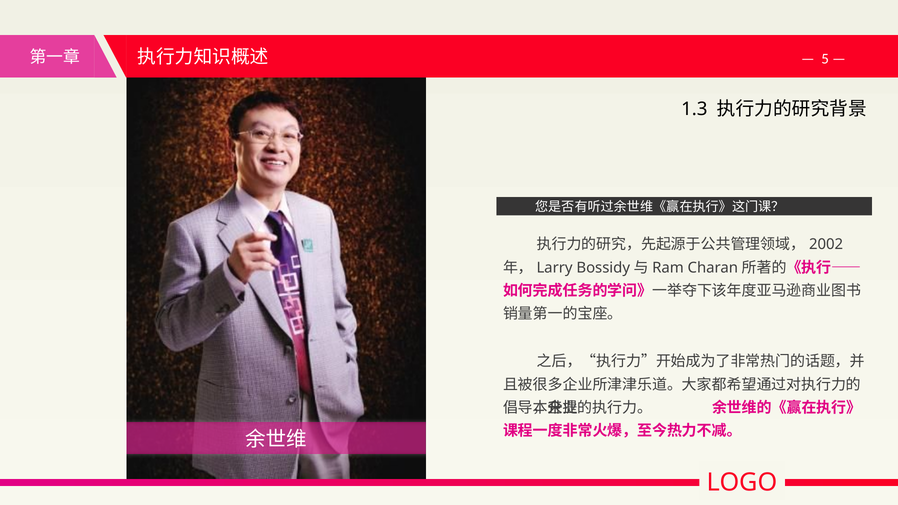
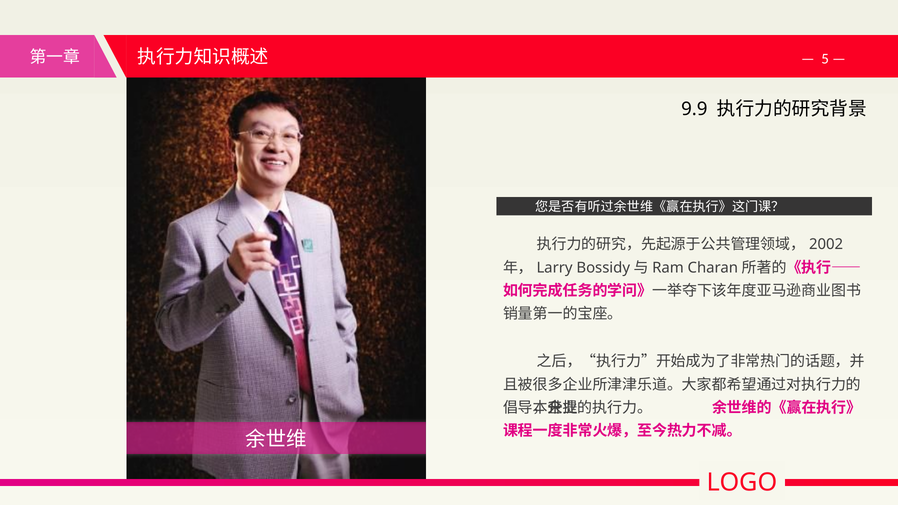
1.3: 1.3 -> 9.9
